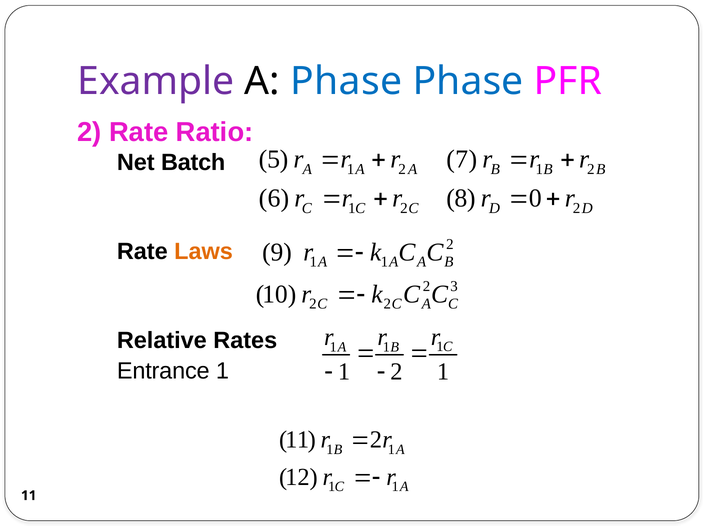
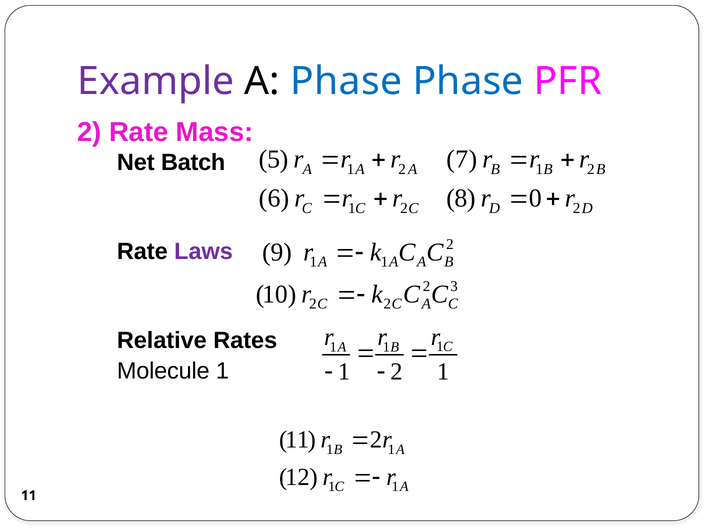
Ratio: Ratio -> Mass
Laws colour: orange -> purple
Entrance: Entrance -> Molecule
